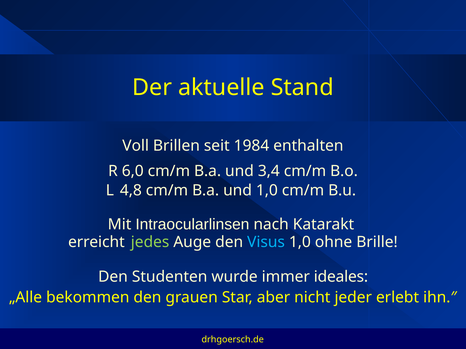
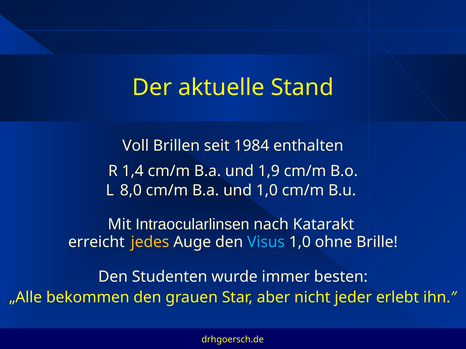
6,0: 6,0 -> 1,4
3,4: 3,4 -> 1,9
4,8: 4,8 -> 8,0
jedes colour: light green -> yellow
ideales: ideales -> besten
